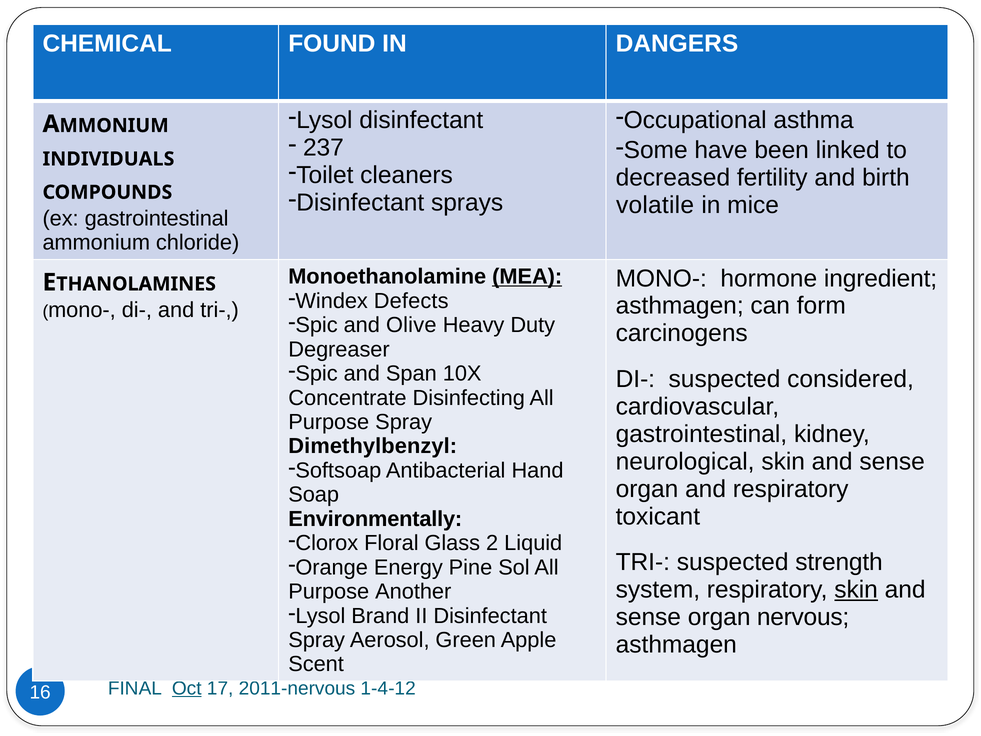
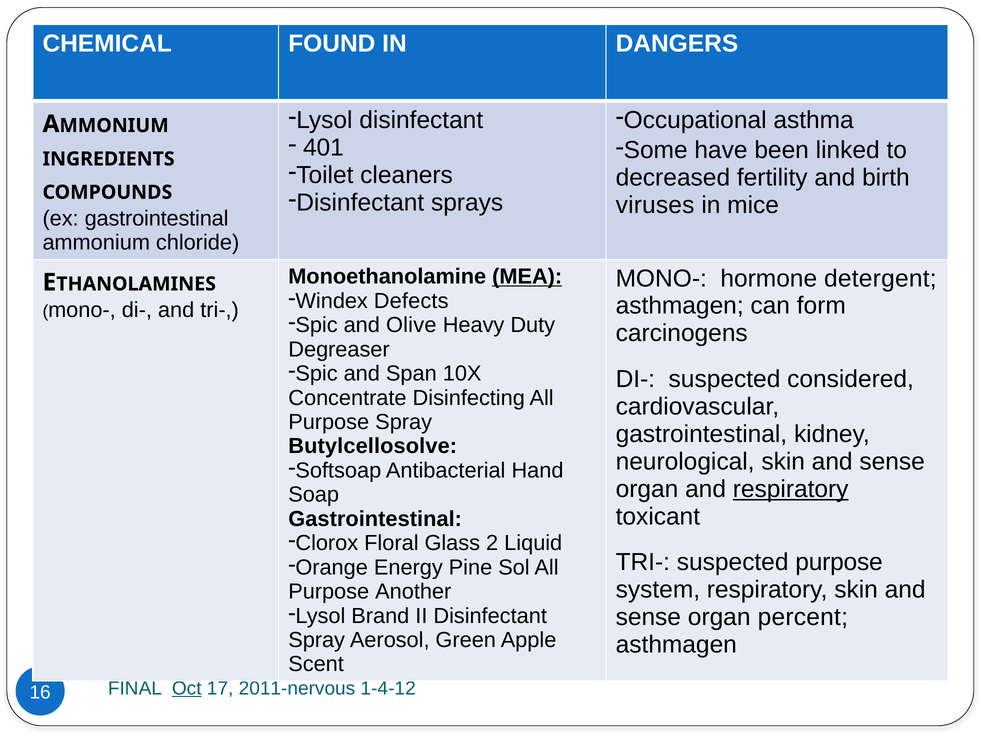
237: 237 -> 401
INDIVIDUALS: INDIVIDUALS -> INGREDIENTS
volatile: volatile -> viruses
ingredient: ingredient -> detergent
Dimethylbenzyl: Dimethylbenzyl -> Butylcellosolve
respiratory at (791, 489) underline: none -> present
Environmentally at (375, 519): Environmentally -> Gastrointestinal
suspected strength: strength -> purpose
skin at (856, 590) underline: present -> none
nervous: nervous -> percent
